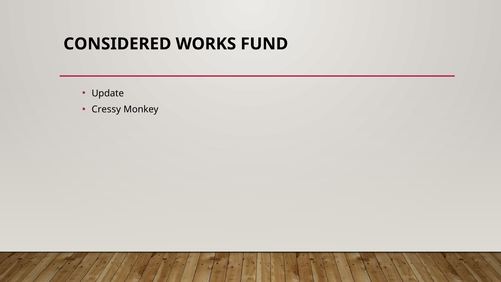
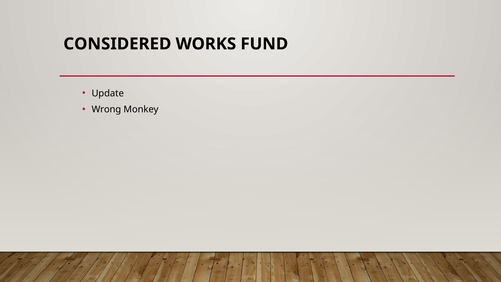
Cressy: Cressy -> Wrong
